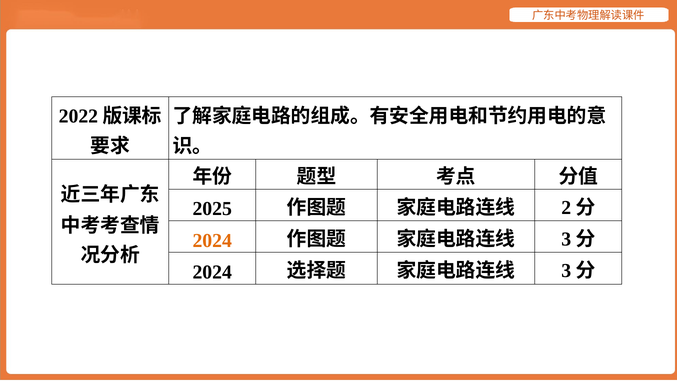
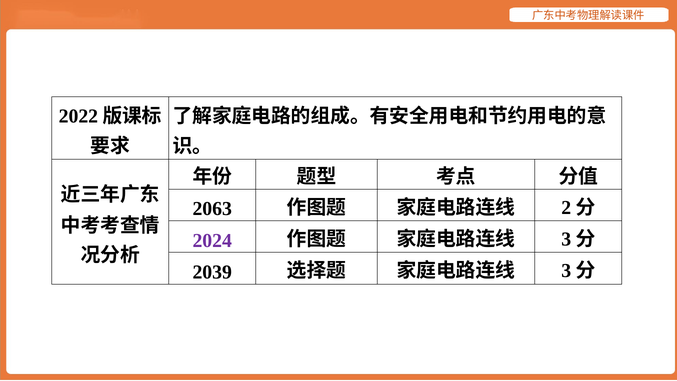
2025: 2025 -> 2063
2024 at (212, 241) colour: orange -> purple
2024 at (212, 272): 2024 -> 2039
